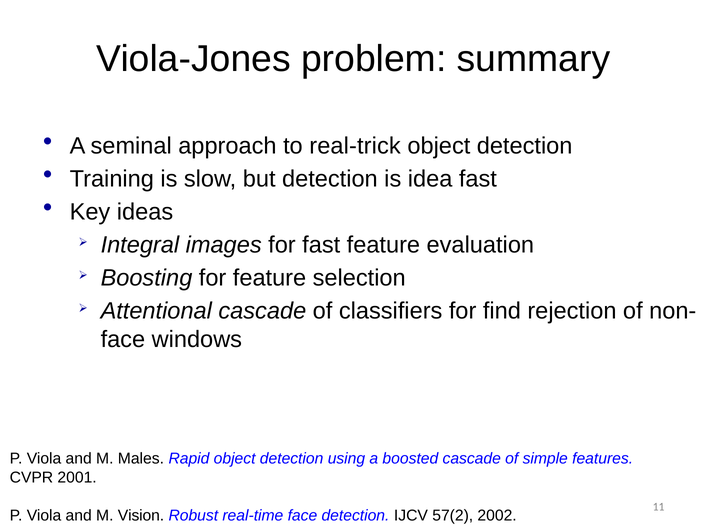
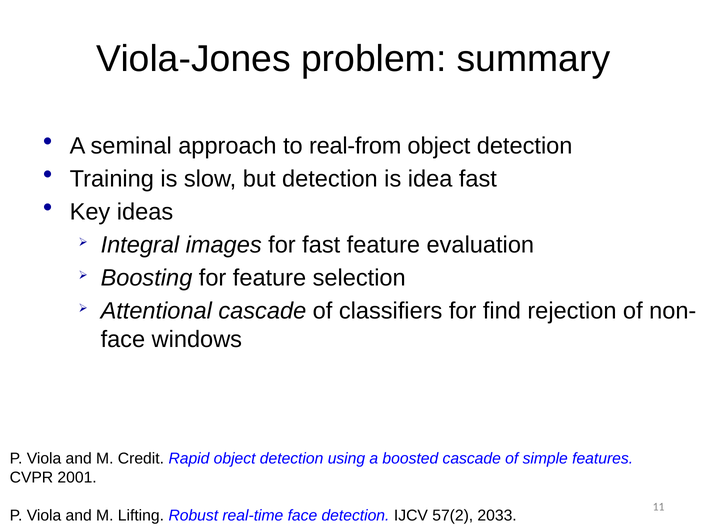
real-trick: real-trick -> real-from
Males: Males -> Credit
Vision: Vision -> Lifting
2002: 2002 -> 2033
